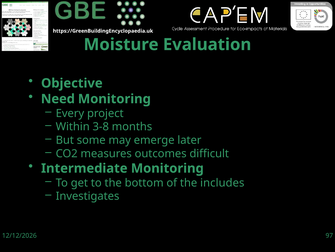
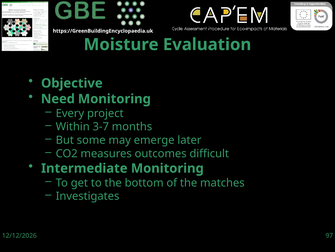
3-8: 3-8 -> 3-7
includes: includes -> matches
